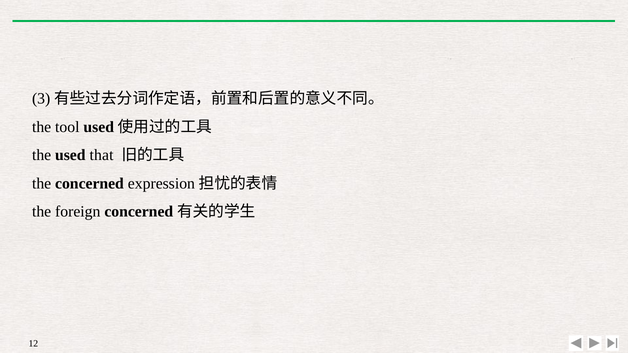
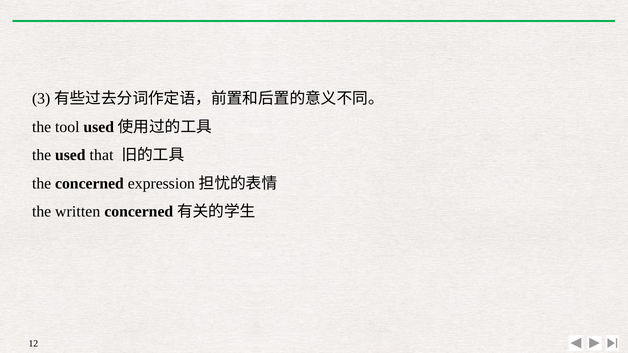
foreign: foreign -> written
